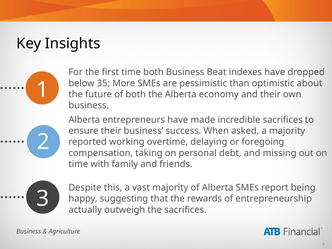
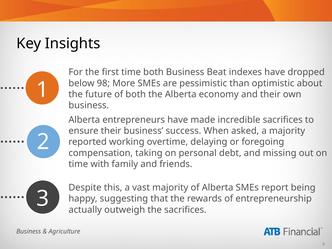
35: 35 -> 98
